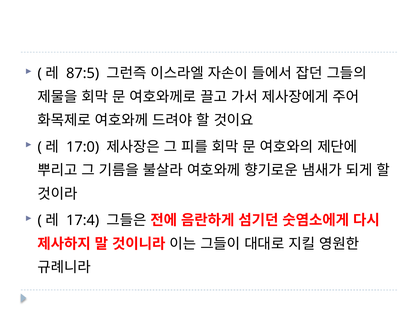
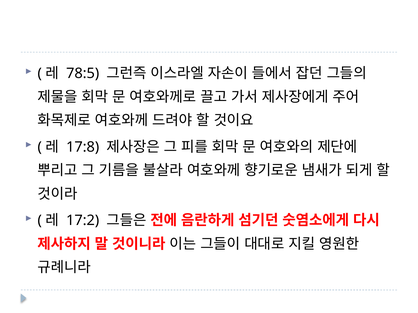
87:5: 87:5 -> 78:5
17:0: 17:0 -> 17:8
17:4: 17:4 -> 17:2
